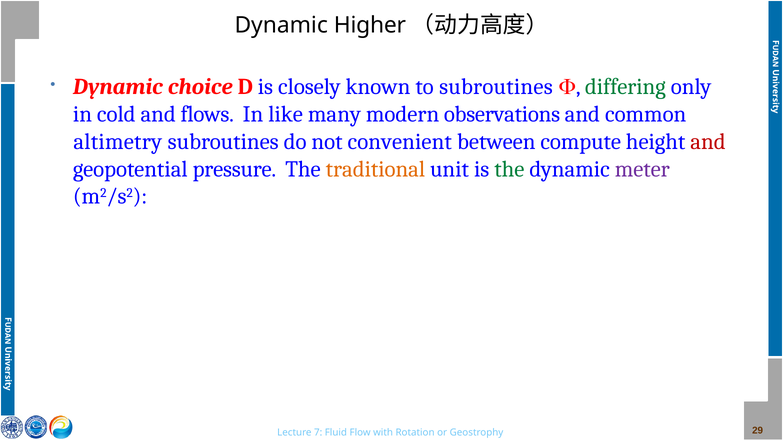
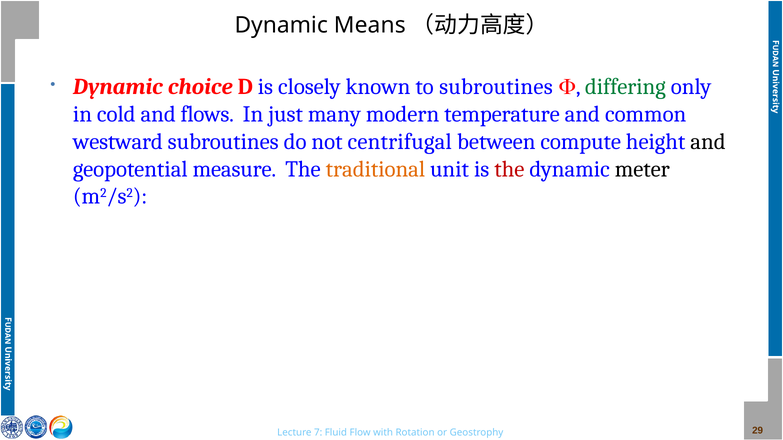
Higher: Higher -> Means
like: like -> just
observations: observations -> temperature
altimetry: altimetry -> westward
convenient: convenient -> centrifugal
and at (708, 142) colour: red -> black
pressure: pressure -> measure
the at (509, 169) colour: green -> red
meter colour: purple -> black
